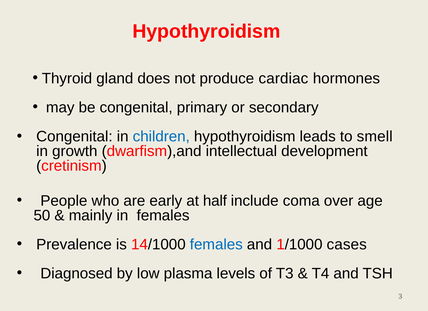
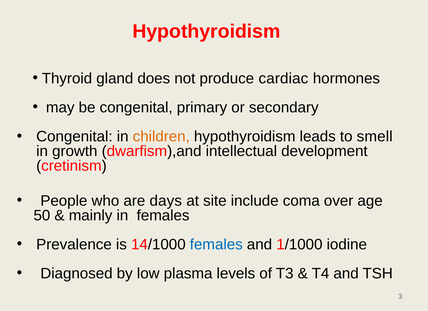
children colour: blue -> orange
early: early -> days
half: half -> site
cases: cases -> iodine
